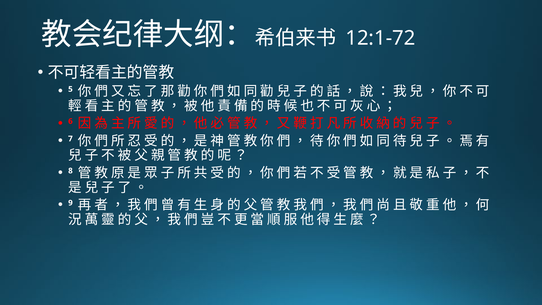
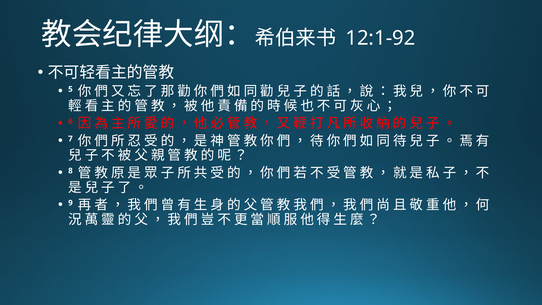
12:1-72: 12:1-72 -> 12:1-92
